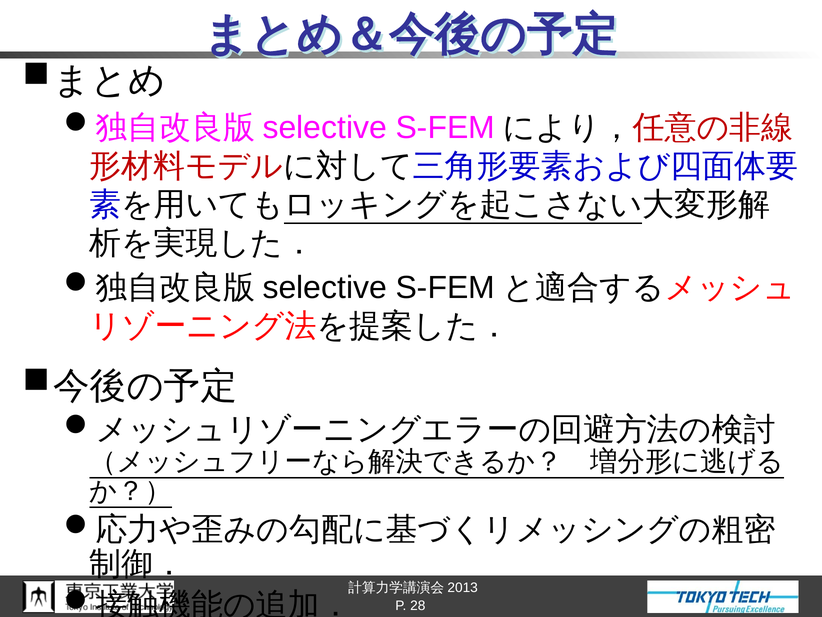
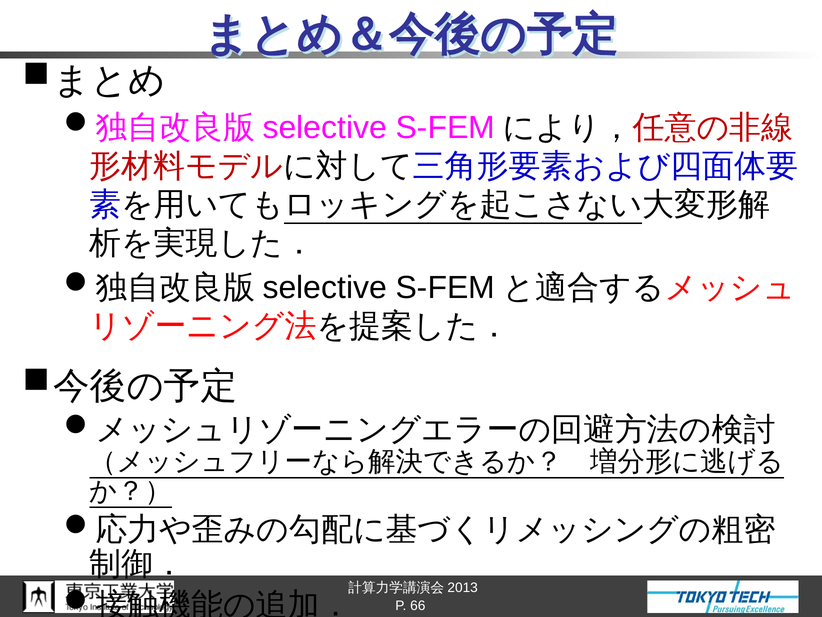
28: 28 -> 66
